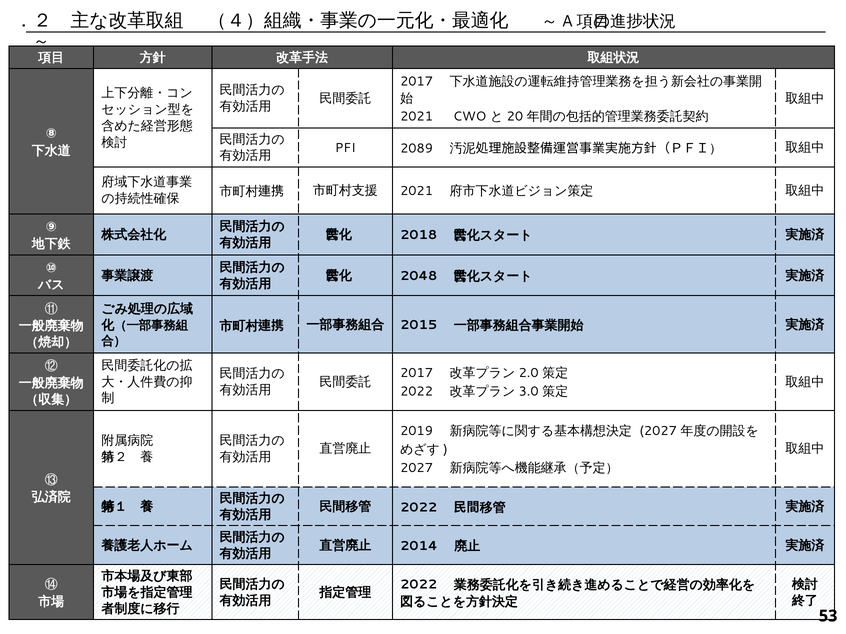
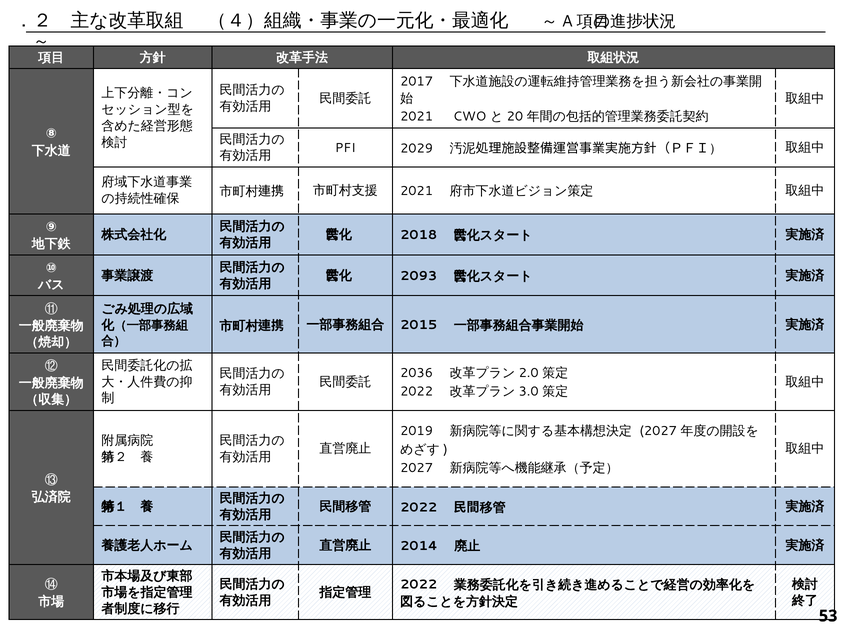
2089: 2089 -> 2029
2048: 2048 -> 2093
2017 at (417, 374): 2017 -> 2036
